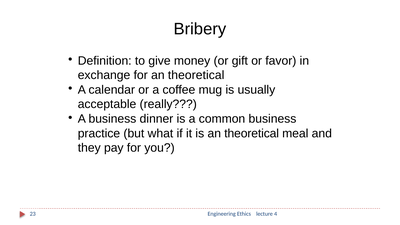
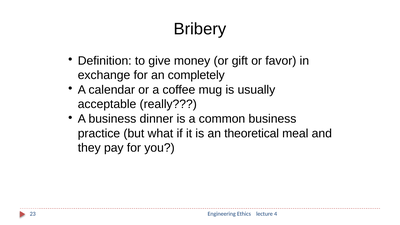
for an theoretical: theoretical -> completely
